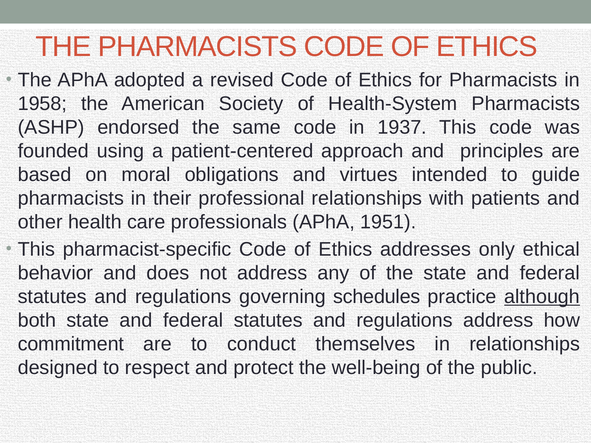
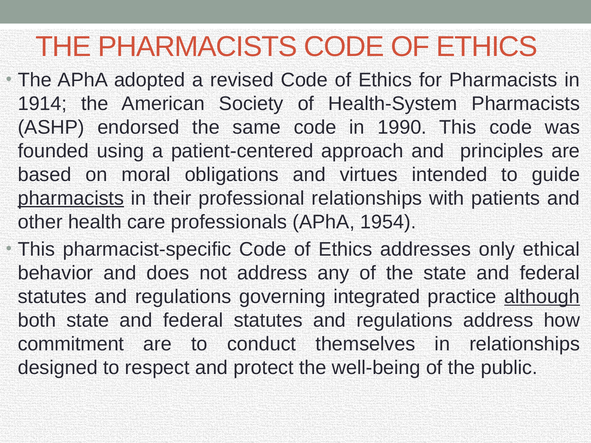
1958: 1958 -> 1914
1937: 1937 -> 1990
pharmacists at (71, 198) underline: none -> present
1951: 1951 -> 1954
schedules: schedules -> integrated
